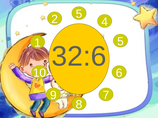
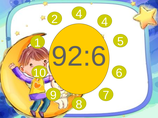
2 5: 5 -> 4
32:6: 32:6 -> 92:6
